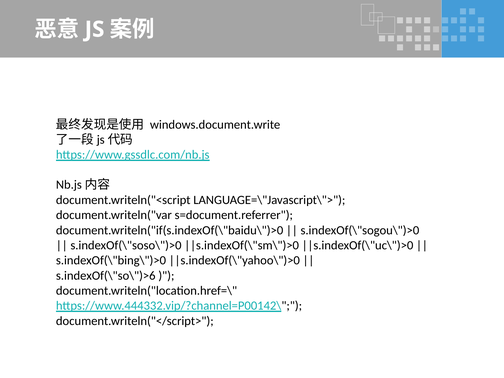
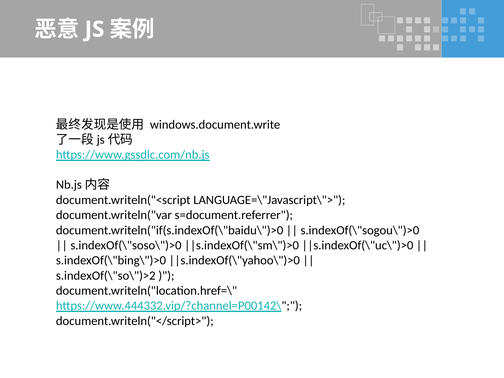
s.indexOf(\"so\")>6: s.indexOf(\"so\")>6 -> s.indexOf(\"so\")>2
